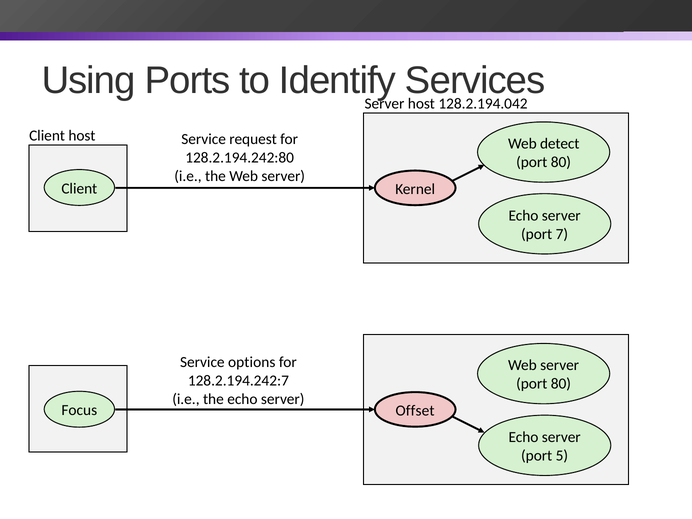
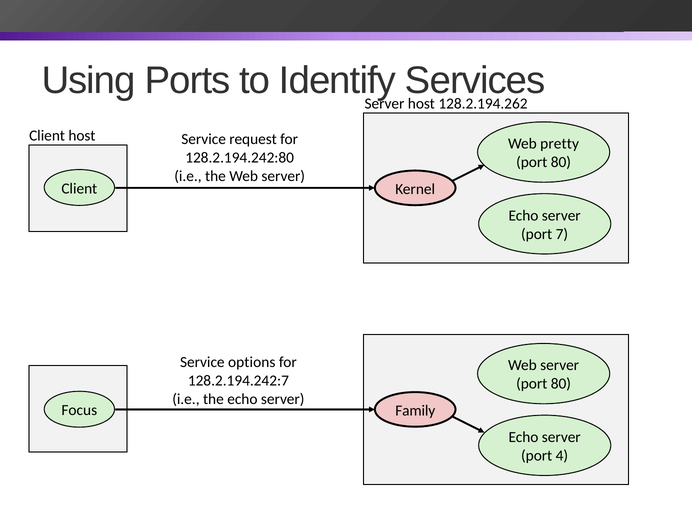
128.2.194.042: 128.2.194.042 -> 128.2.194.262
detect: detect -> pretty
Offset: Offset -> Family
5: 5 -> 4
